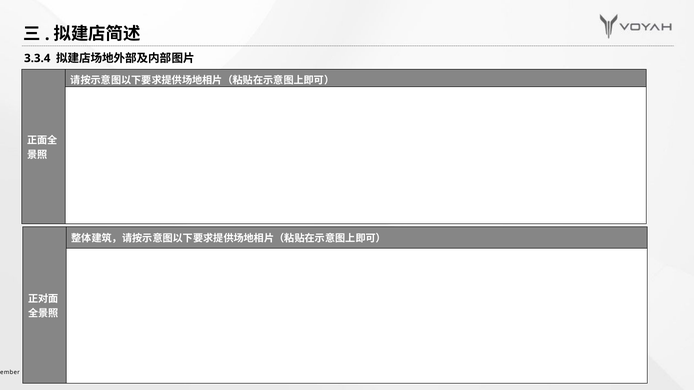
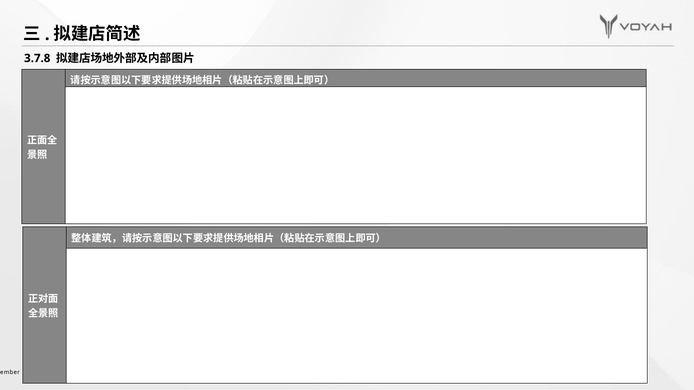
3.3.4: 3.3.4 -> 3.7.8
